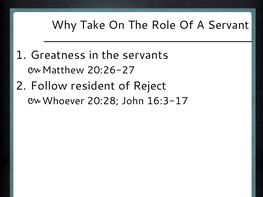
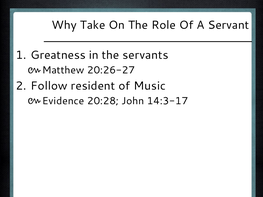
Reject: Reject -> Music
Whoever: Whoever -> Evidence
16:3-17: 16:3-17 -> 14:3-17
